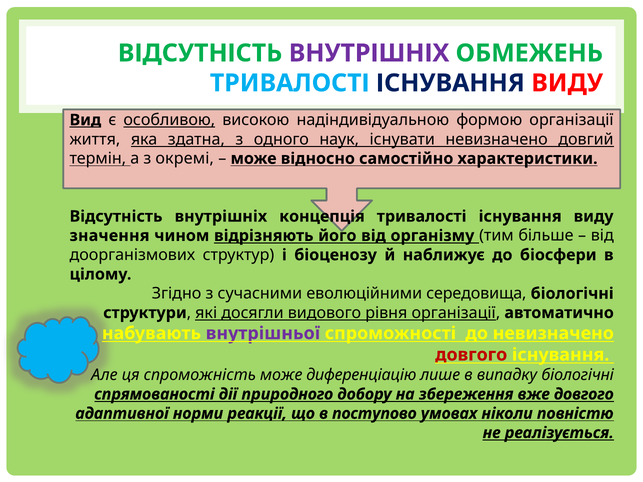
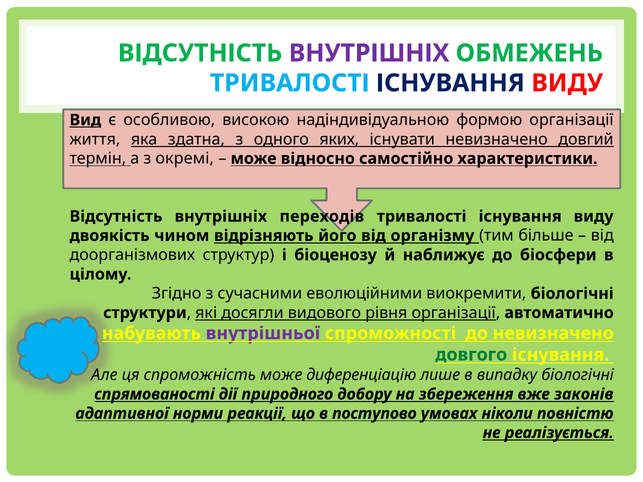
особливою underline: present -> none
наук: наук -> яких
концепція: концепція -> переходів
значення: значення -> двоякість
середовища: середовища -> виокремити
довгого at (471, 355) colour: red -> green
вже довгого: довгого -> законів
